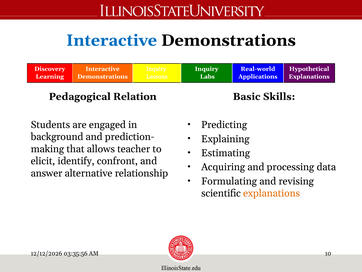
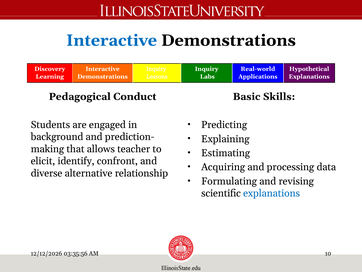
Relation: Relation -> Conduct
answer: answer -> diverse
explanations at (272, 193) colour: orange -> blue
